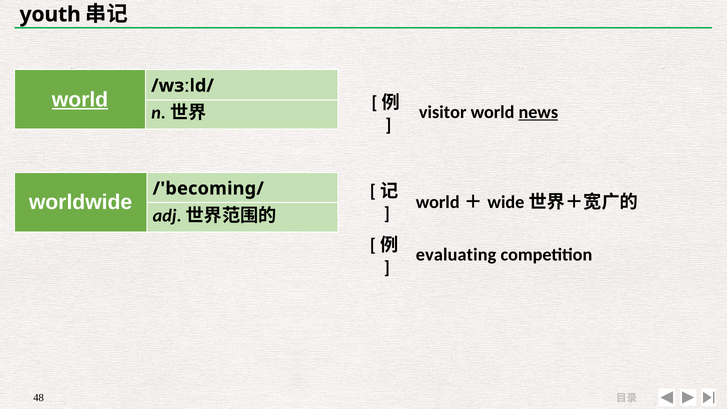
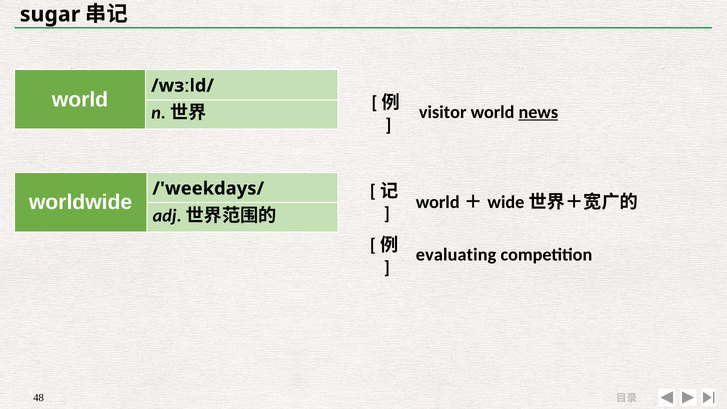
youth: youth -> sugar
world at (80, 100) underline: present -> none
/'becoming/: /'becoming/ -> /'weekdays/
